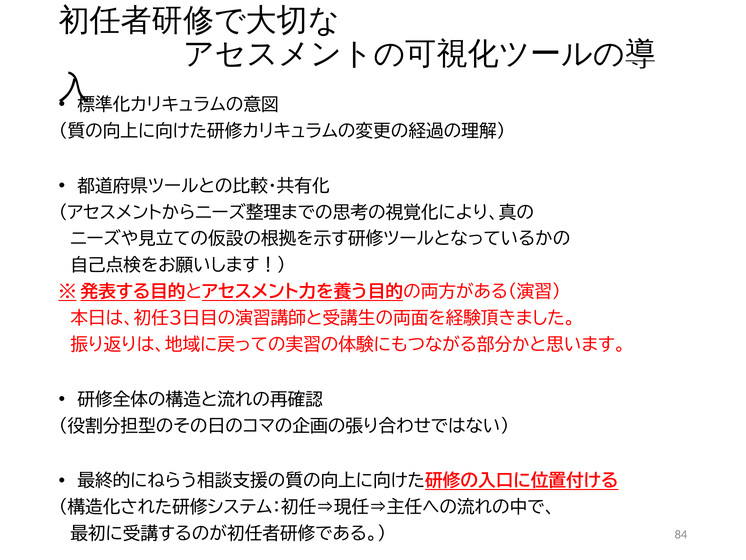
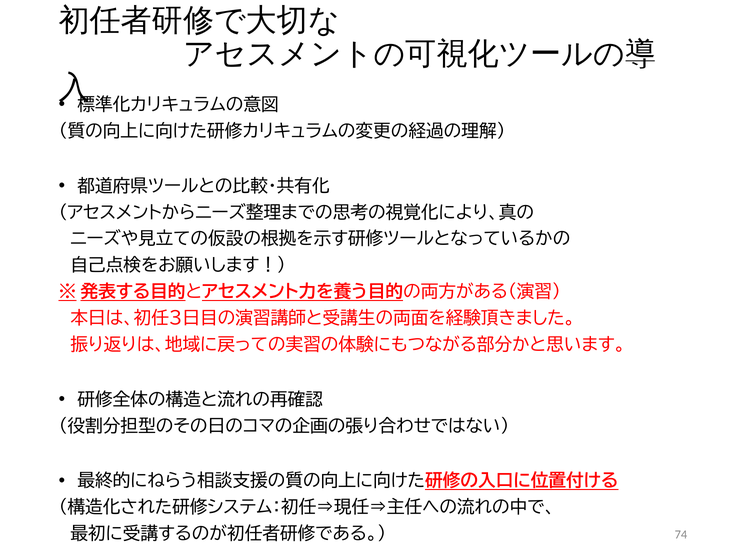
84: 84 -> 74
